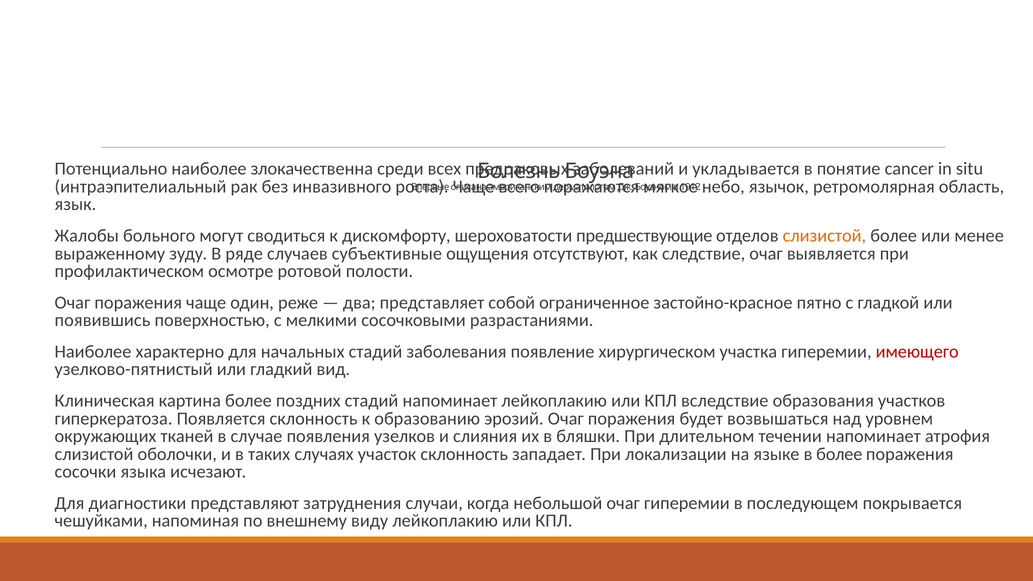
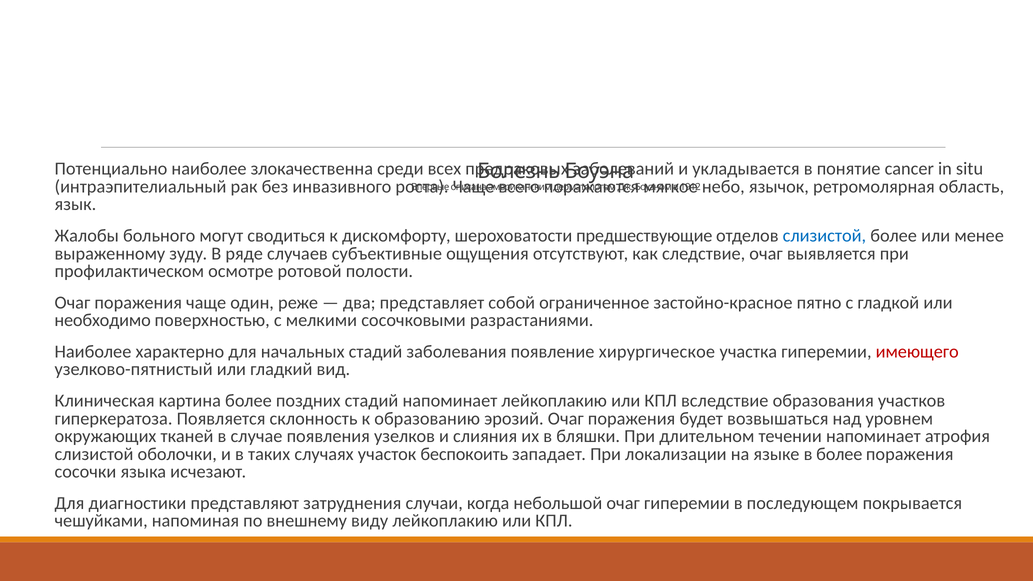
слизистой at (824, 236) colour: orange -> blue
появившись: появившись -> необходимо
хирургическом: хирургическом -> хирургическое
участок склонность: склонность -> беспокоить
